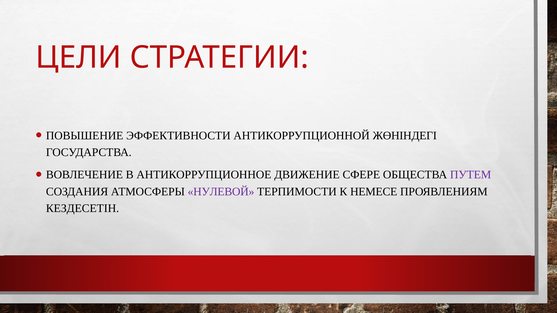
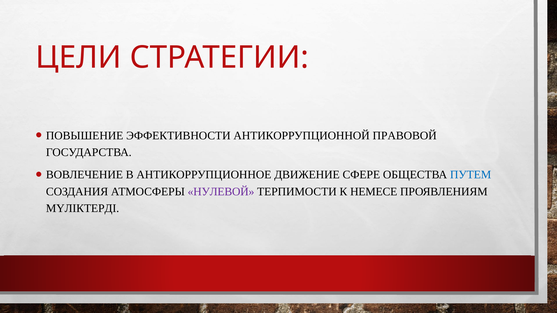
ЖӨНІНДЕГІ: ЖӨНІНДЕГІ -> ПРАВОВОЙ
ПУТЕМ colour: purple -> blue
КЕЗДЕСЕТІН: КЕЗДЕСЕТІН -> МҮЛІКТЕРДІ
